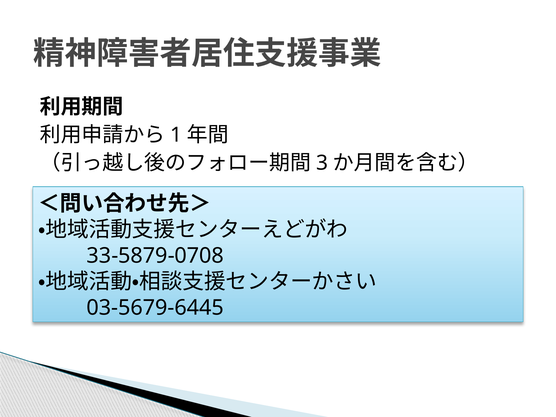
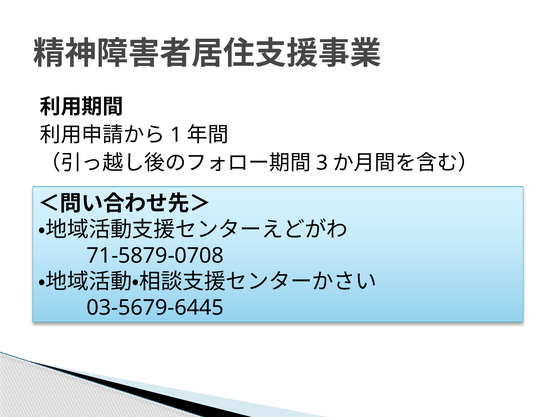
33-5879-0708: 33-5879-0708 -> 71-5879-0708
